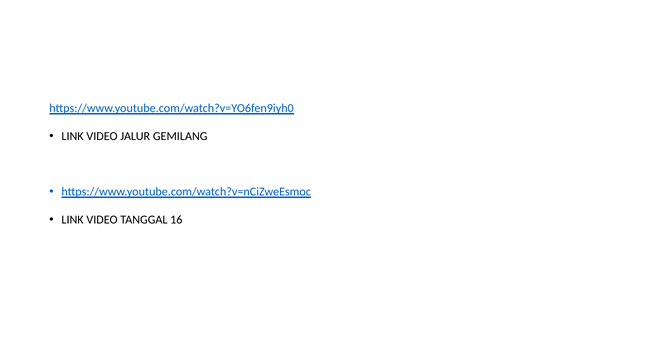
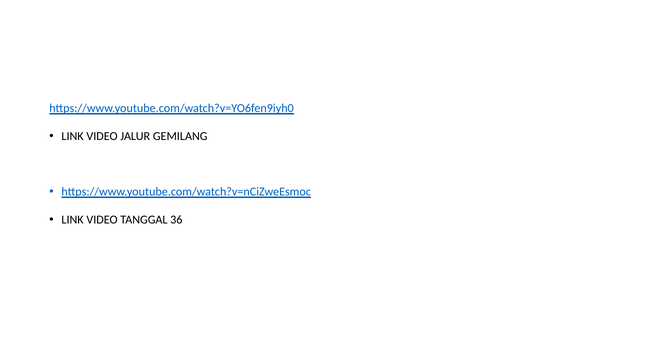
16: 16 -> 36
